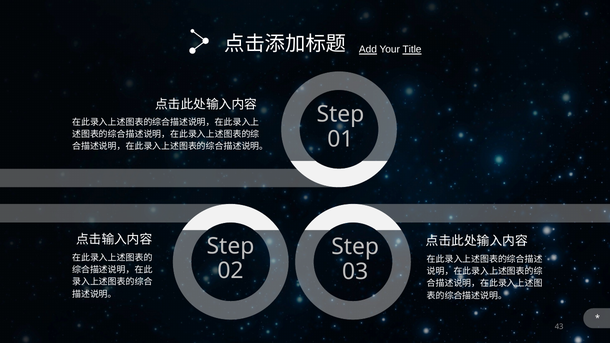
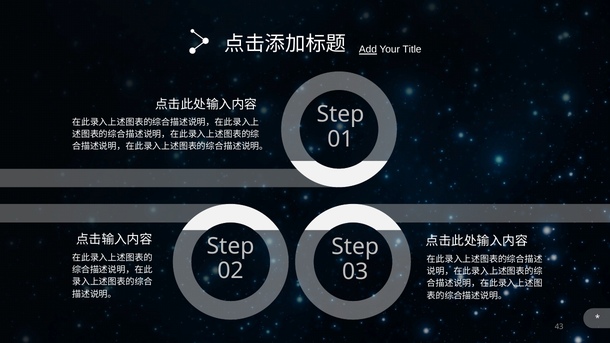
Title underline: present -> none
